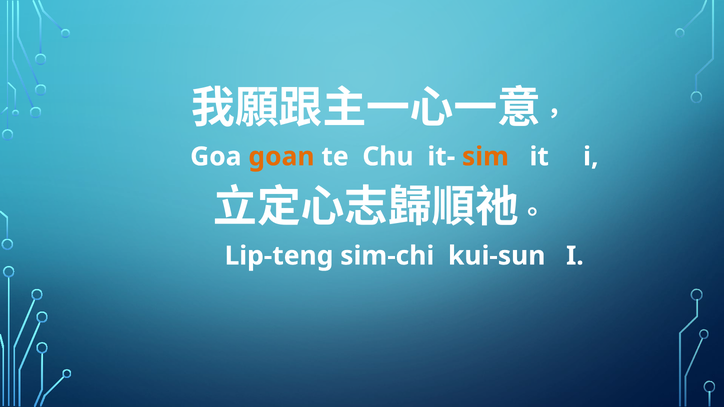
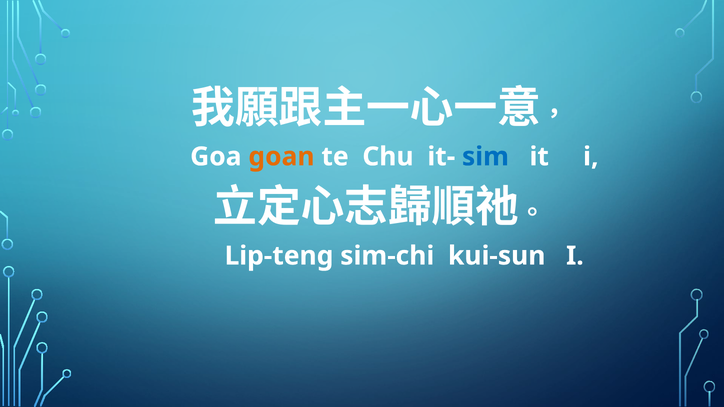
sim colour: orange -> blue
